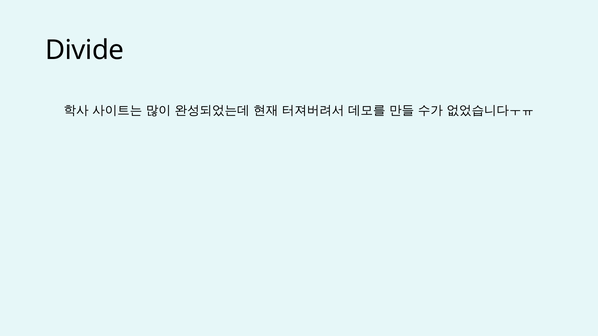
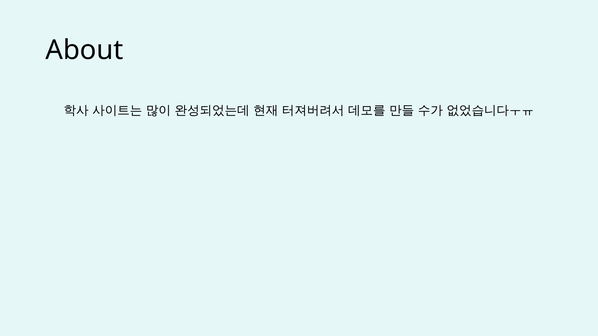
Divide: Divide -> About
